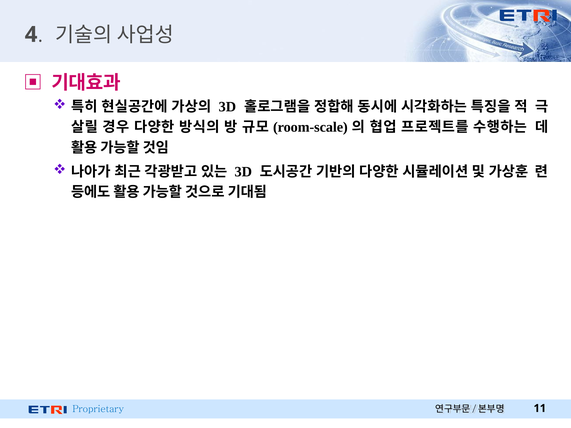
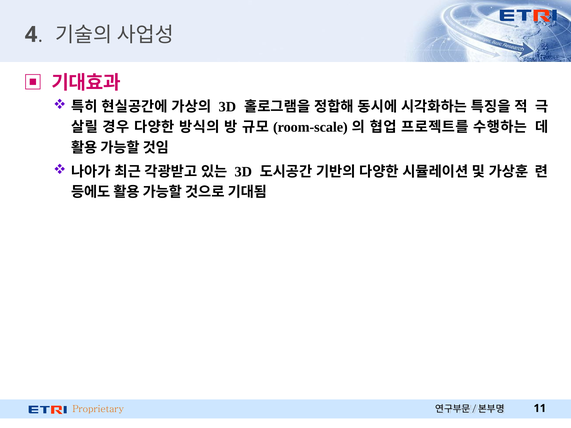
Proprietary colour: blue -> orange
